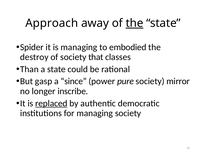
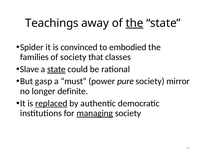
Approach: Approach -> Teachings
is managing: managing -> convinced
destroy: destroy -> families
Than: Than -> Slave
state at (56, 69) underline: none -> present
since: since -> must
inscribe: inscribe -> definite
managing at (95, 113) underline: none -> present
